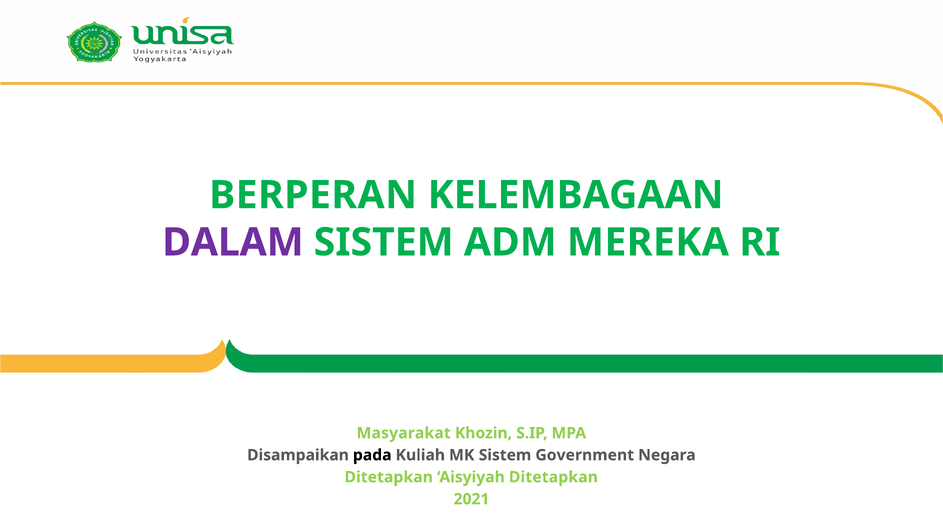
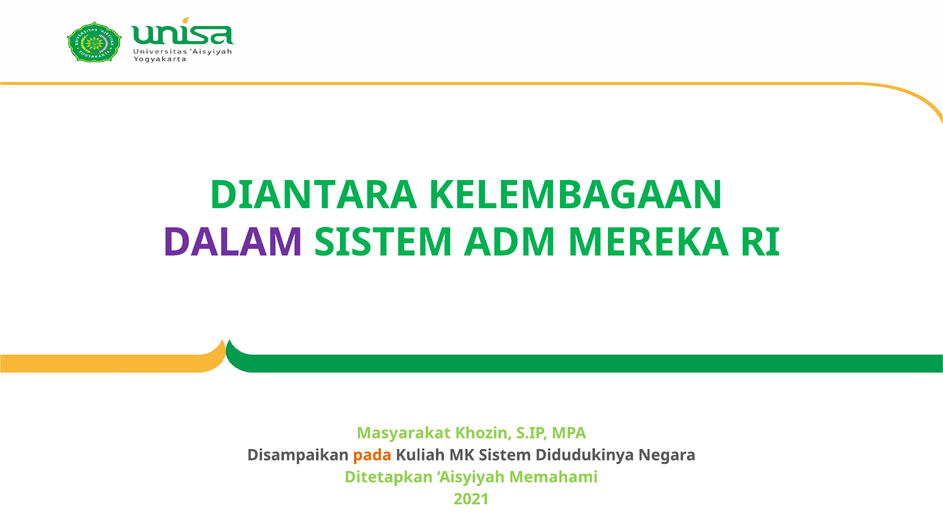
BERPERAN: BERPERAN -> DIANTARA
pada colour: black -> orange
Government: Government -> Didudukinya
Aisyiyah Ditetapkan: Ditetapkan -> Memahami
